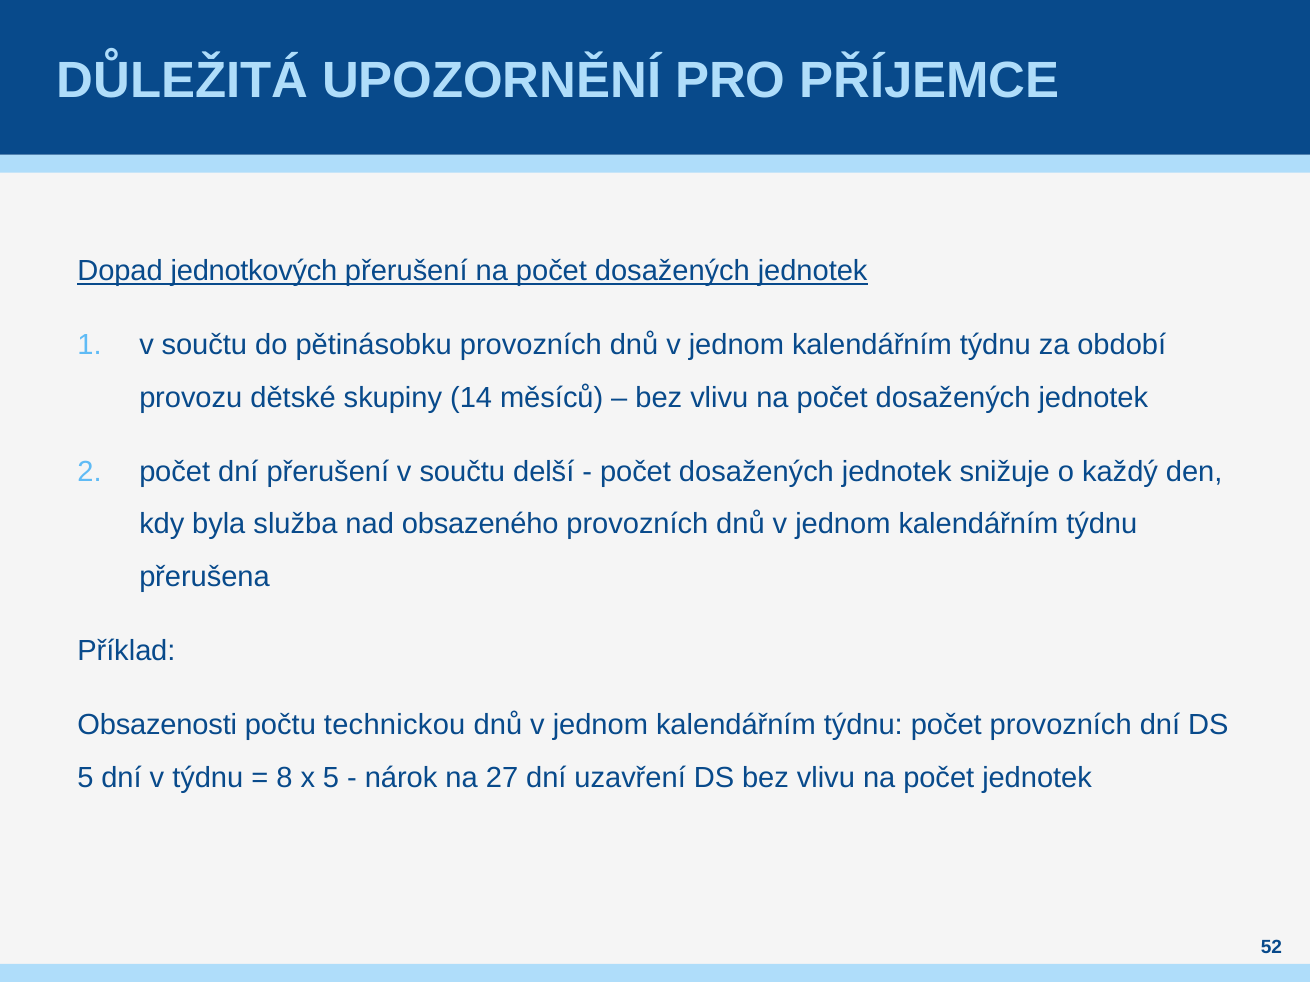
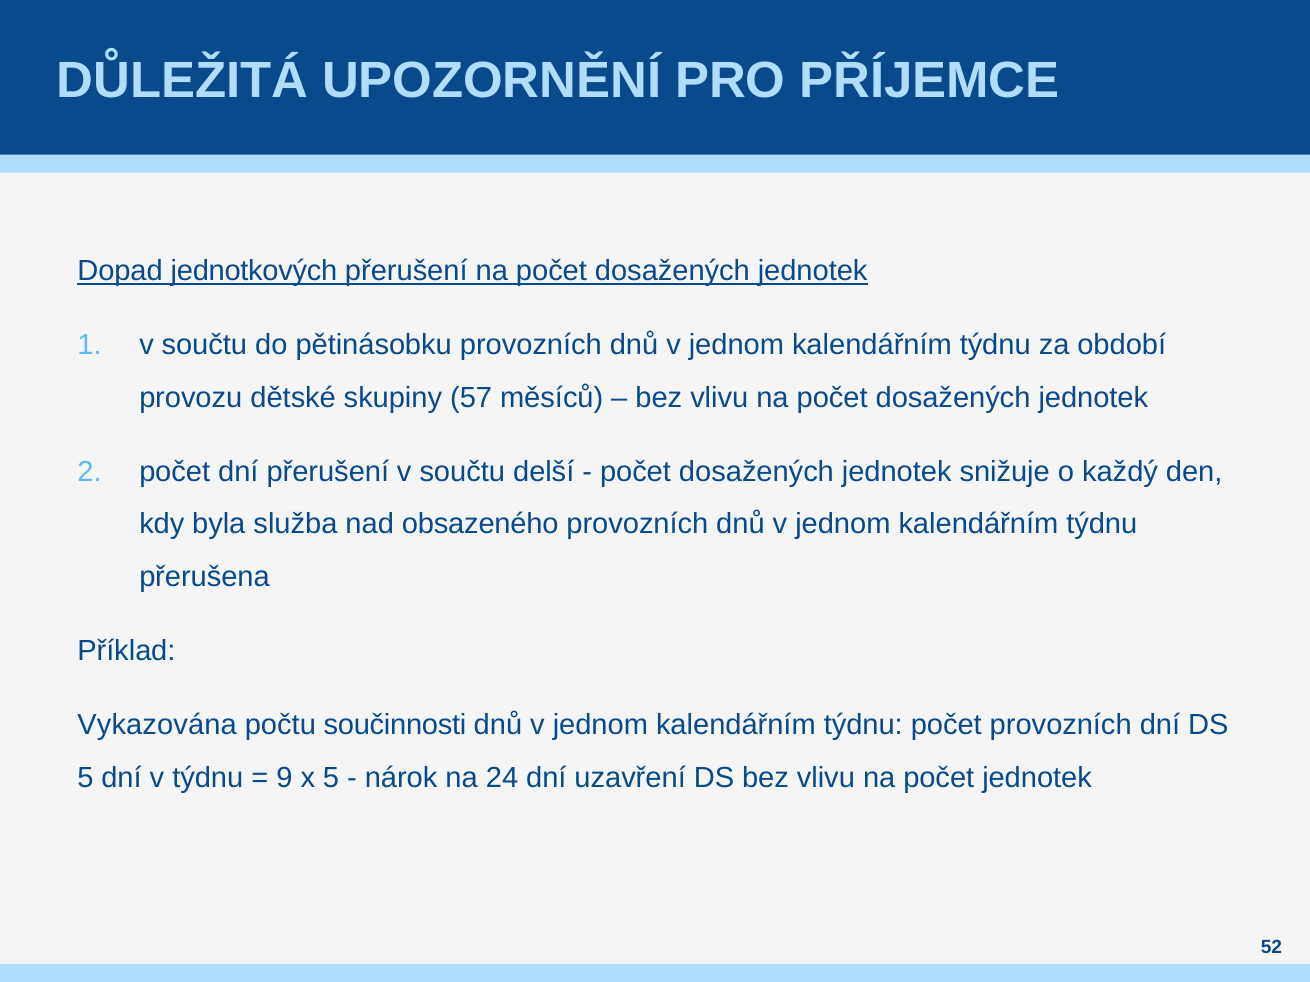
14: 14 -> 57
Obsazenosti: Obsazenosti -> Vykazována
technickou: technickou -> součinnosti
8: 8 -> 9
27: 27 -> 24
